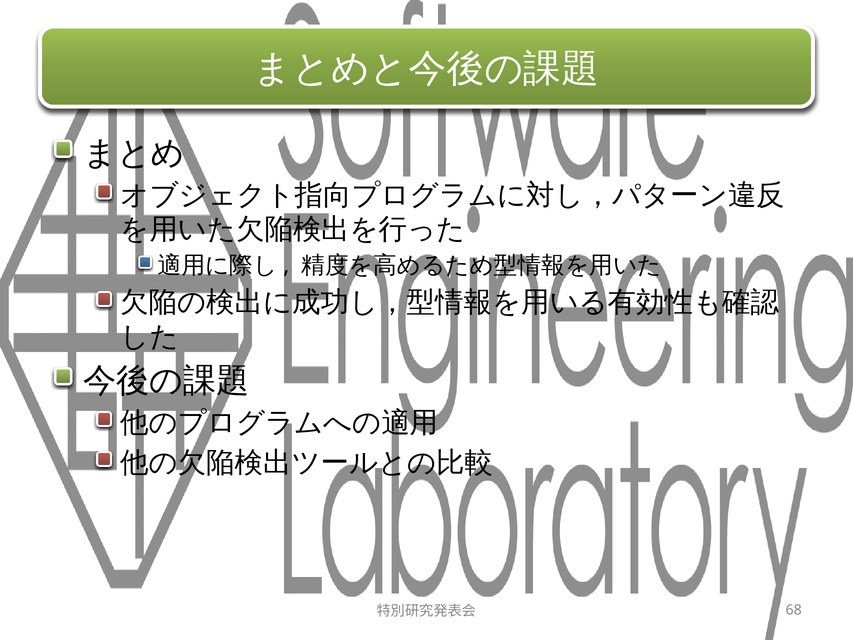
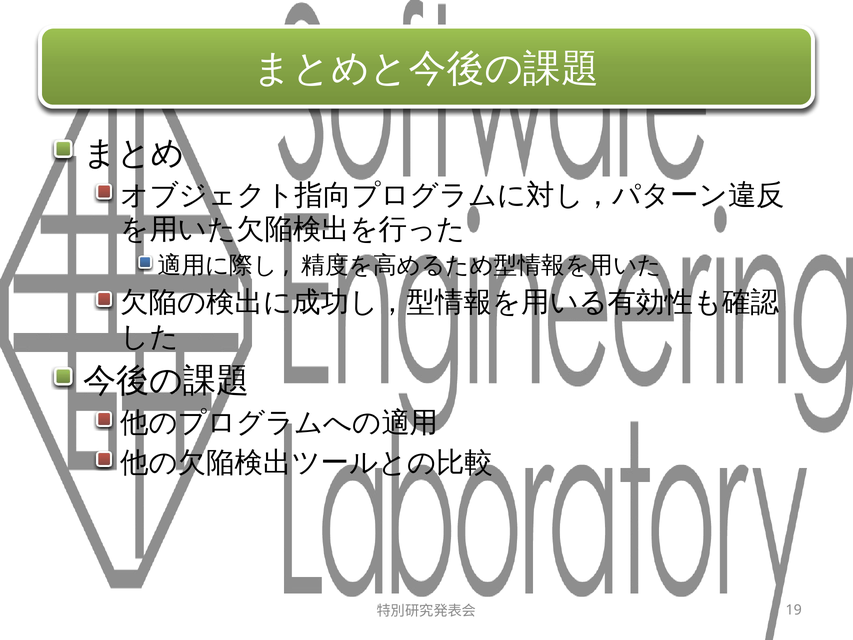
68: 68 -> 19
